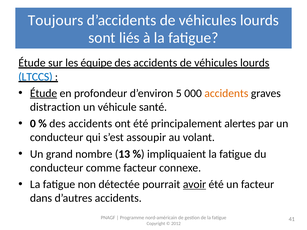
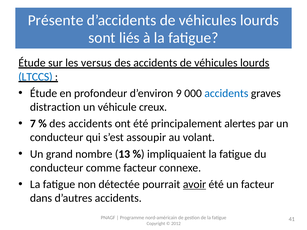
Toujours: Toujours -> Présente
équipe: équipe -> versus
Étude at (44, 93) underline: present -> none
5: 5 -> 9
accidents at (226, 93) colour: orange -> blue
santé: santé -> creux
0: 0 -> 7
